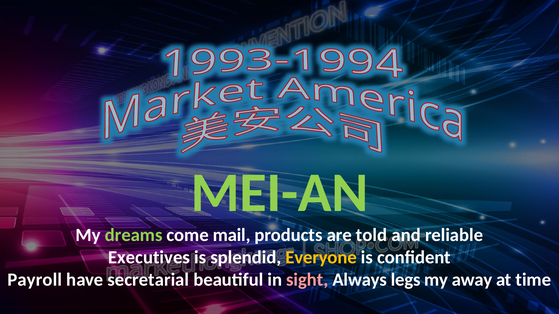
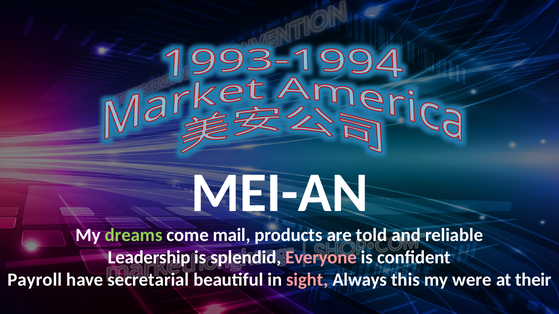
MEI-AN colour: light green -> white
Executives: Executives -> Leadership
Everyone colour: yellow -> pink
legs: legs -> this
away: away -> were
time: time -> their
